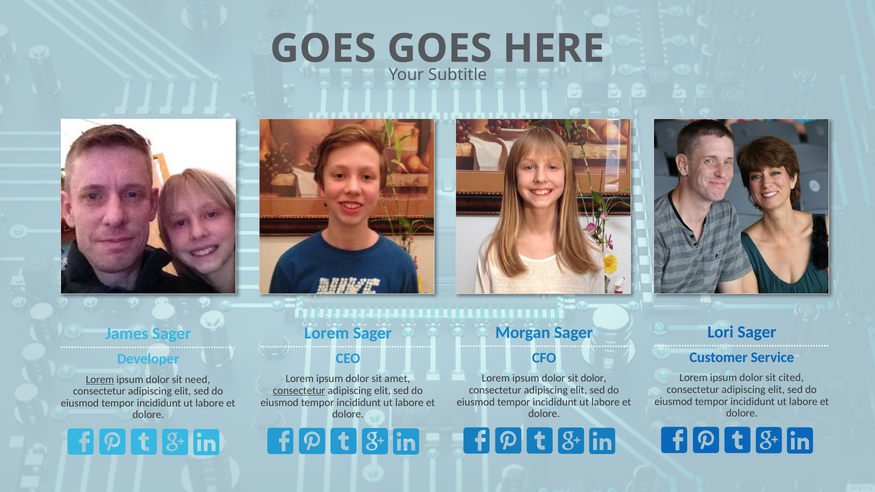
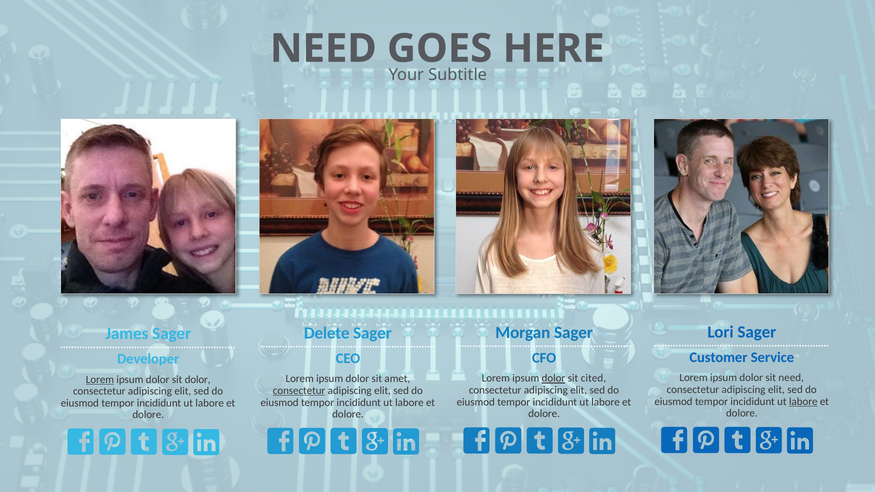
GOES at (323, 49): GOES -> NEED
Lorem at (327, 333): Lorem -> Delete
sit cited: cited -> need
dolor at (553, 378) underline: none -> present
sit dolor: dolor -> cited
sit need: need -> dolor
labore at (803, 402) underline: none -> present
